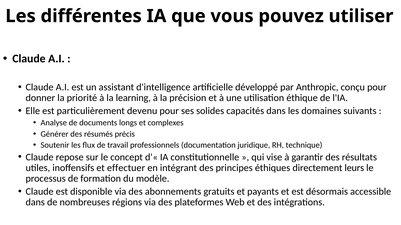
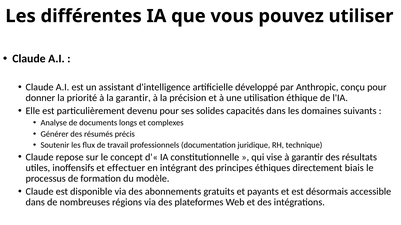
la learning: learning -> garantir
leurs: leurs -> biais
